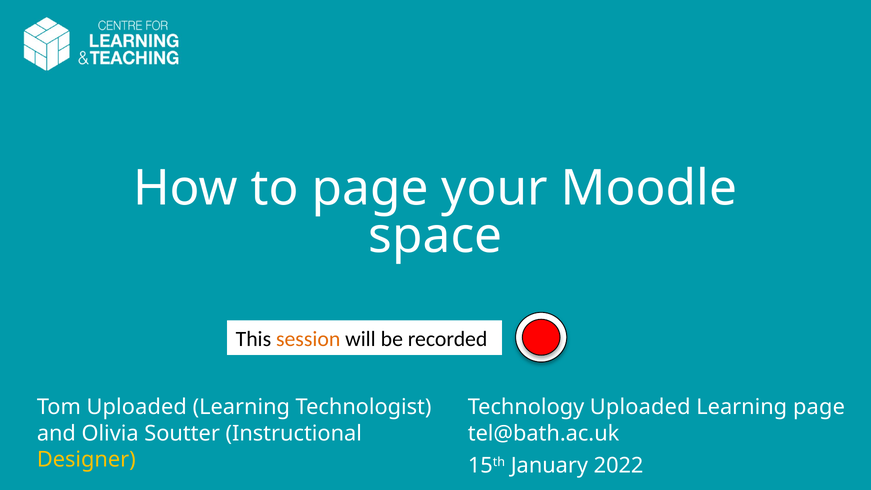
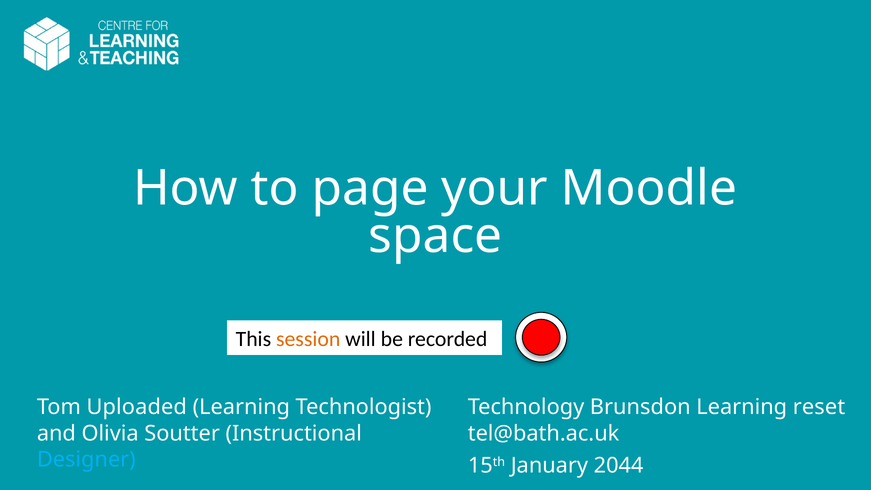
Technology Uploaded: Uploaded -> Brunsdon
Learning page: page -> reset
Designer colour: yellow -> light blue
2022: 2022 -> 2044
